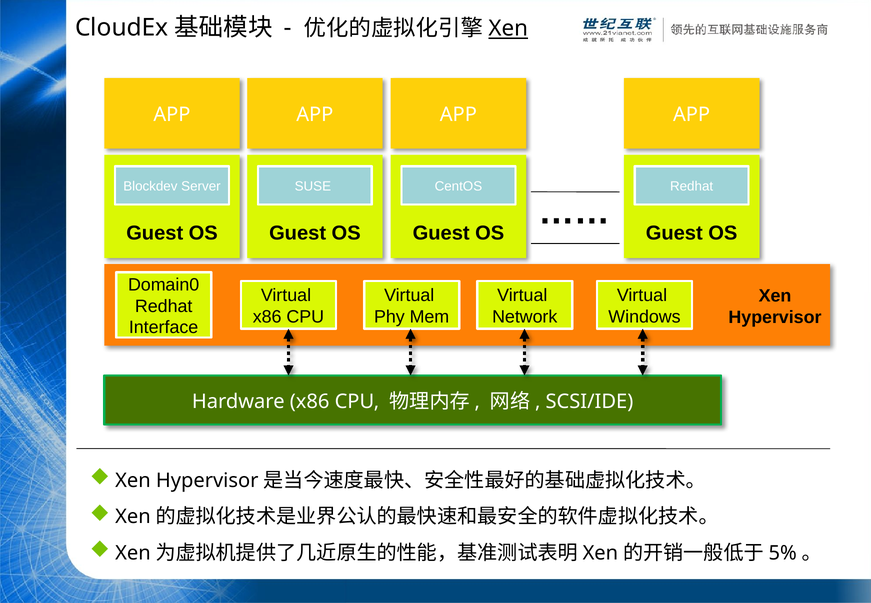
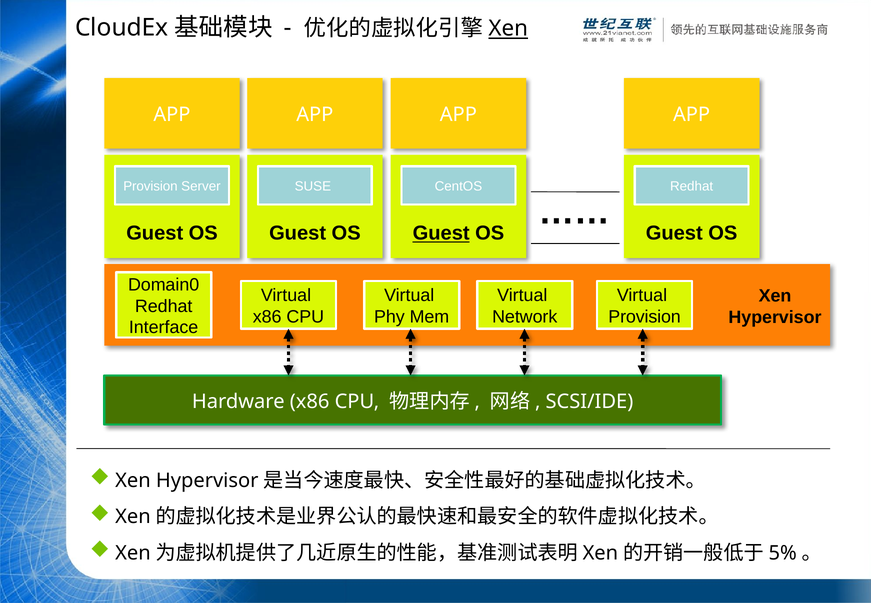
Blockdev at (150, 186): Blockdev -> Provision
Guest at (441, 233) underline: none -> present
Windows at (645, 317): Windows -> Provision
